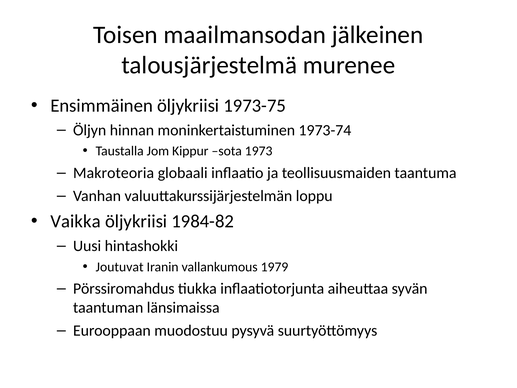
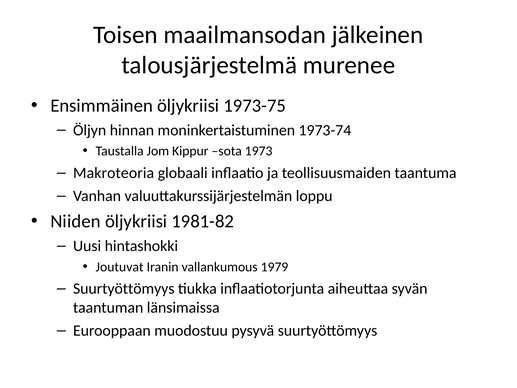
Vaikka: Vaikka -> Niiden
1984-82: 1984-82 -> 1981-82
Pörssiromahdus at (124, 289): Pörssiromahdus -> Suurtyöttömyys
